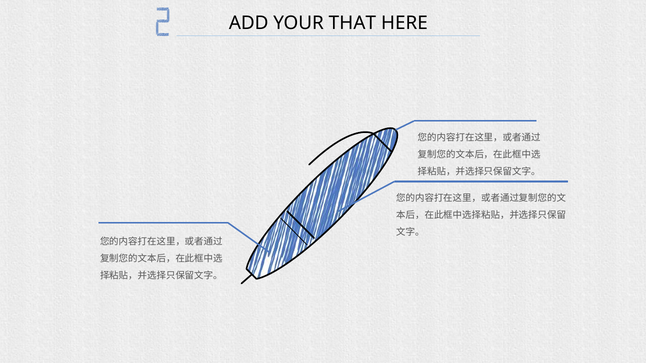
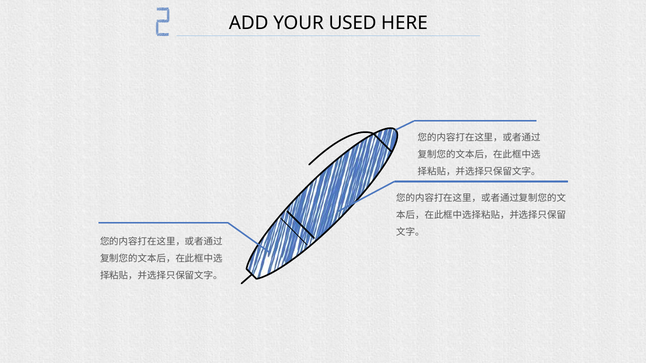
THAT: THAT -> USED
